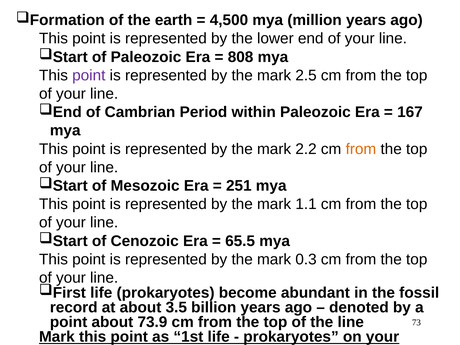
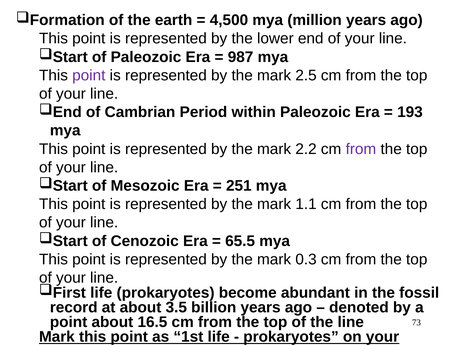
808: 808 -> 987
167: 167 -> 193
from at (361, 149) colour: orange -> purple
73.9: 73.9 -> 16.5
